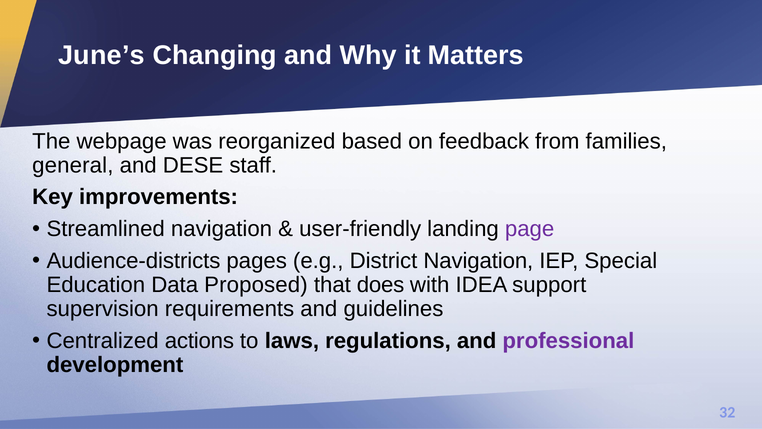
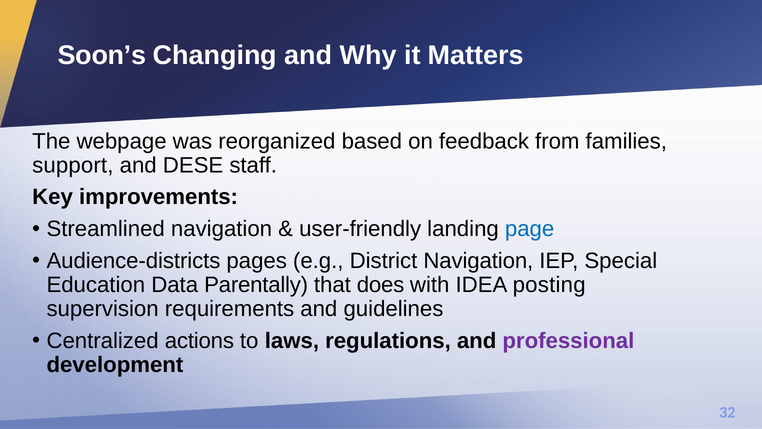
June’s: June’s -> Soon’s
general: general -> support
page colour: purple -> blue
Proposed: Proposed -> Parentally
support: support -> posting
